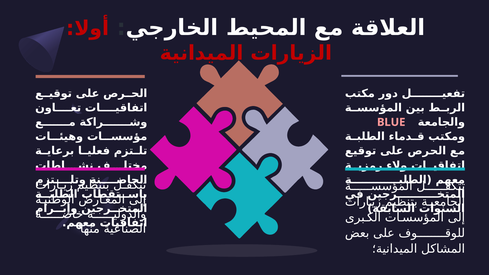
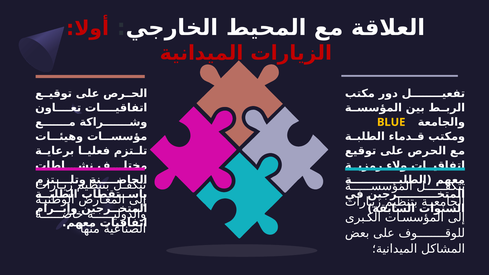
BLUE colour: pink -> yellow
